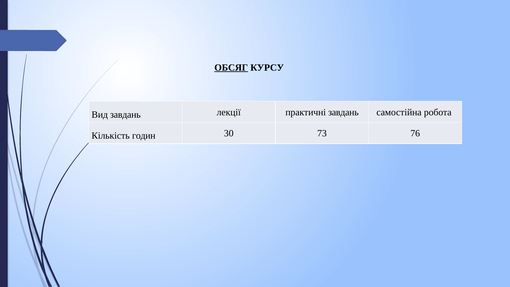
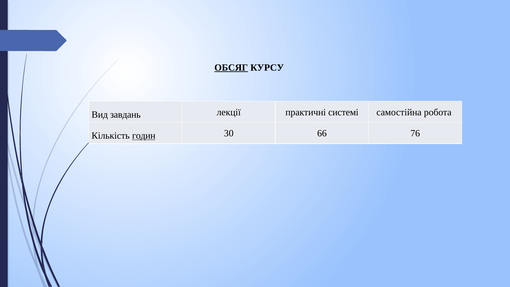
практичні завдань: завдань -> системі
годин underline: none -> present
73: 73 -> 66
